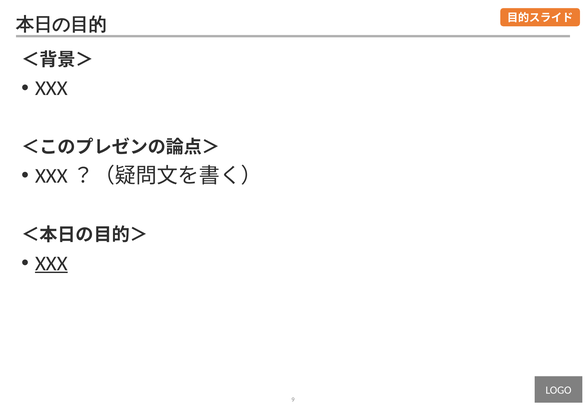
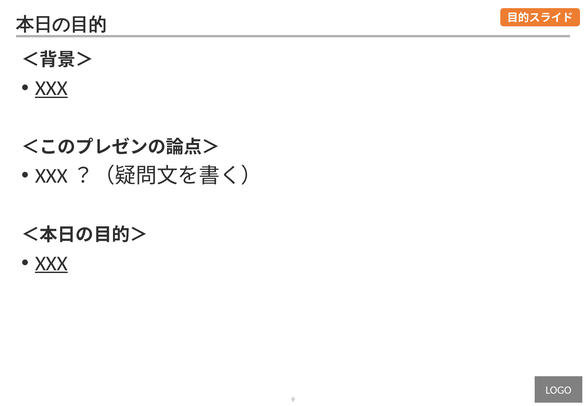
XXX at (51, 88) underline: none -> present
